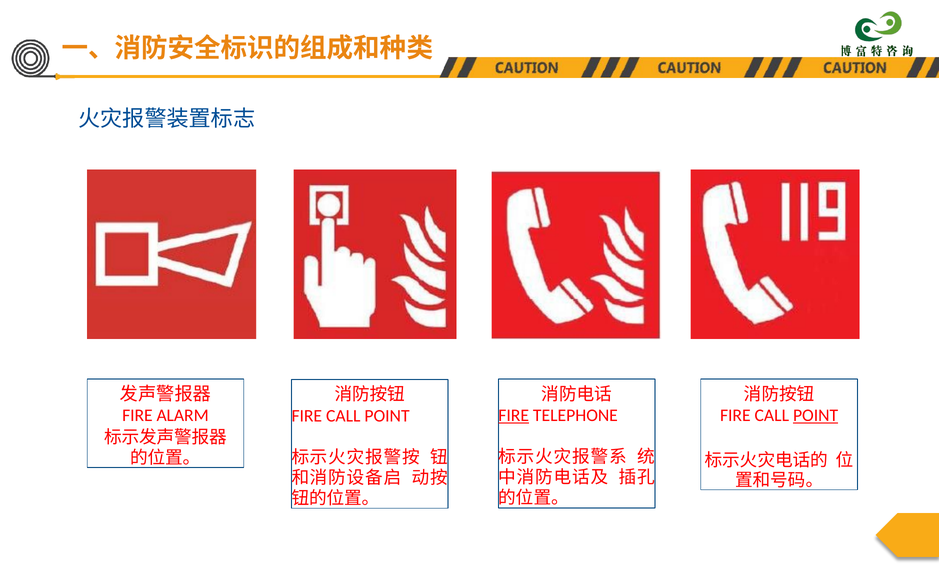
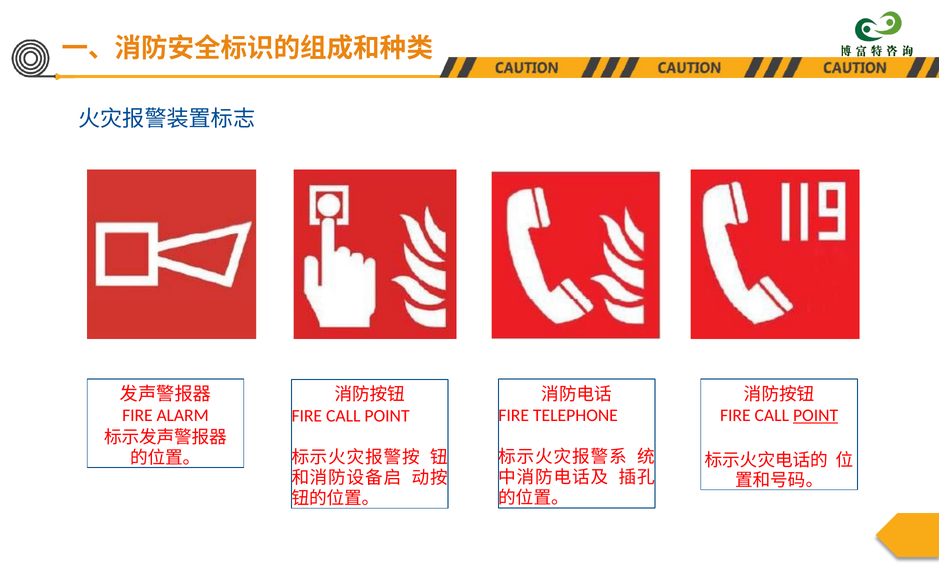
FIRE at (514, 415) underline: present -> none
